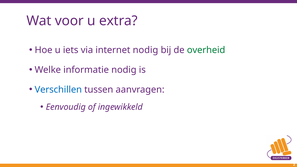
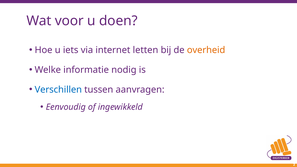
extra: extra -> doen
internet nodig: nodig -> letten
overheid colour: green -> orange
